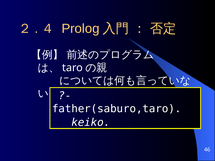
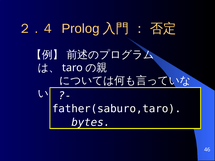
keiko: keiko -> bytes
